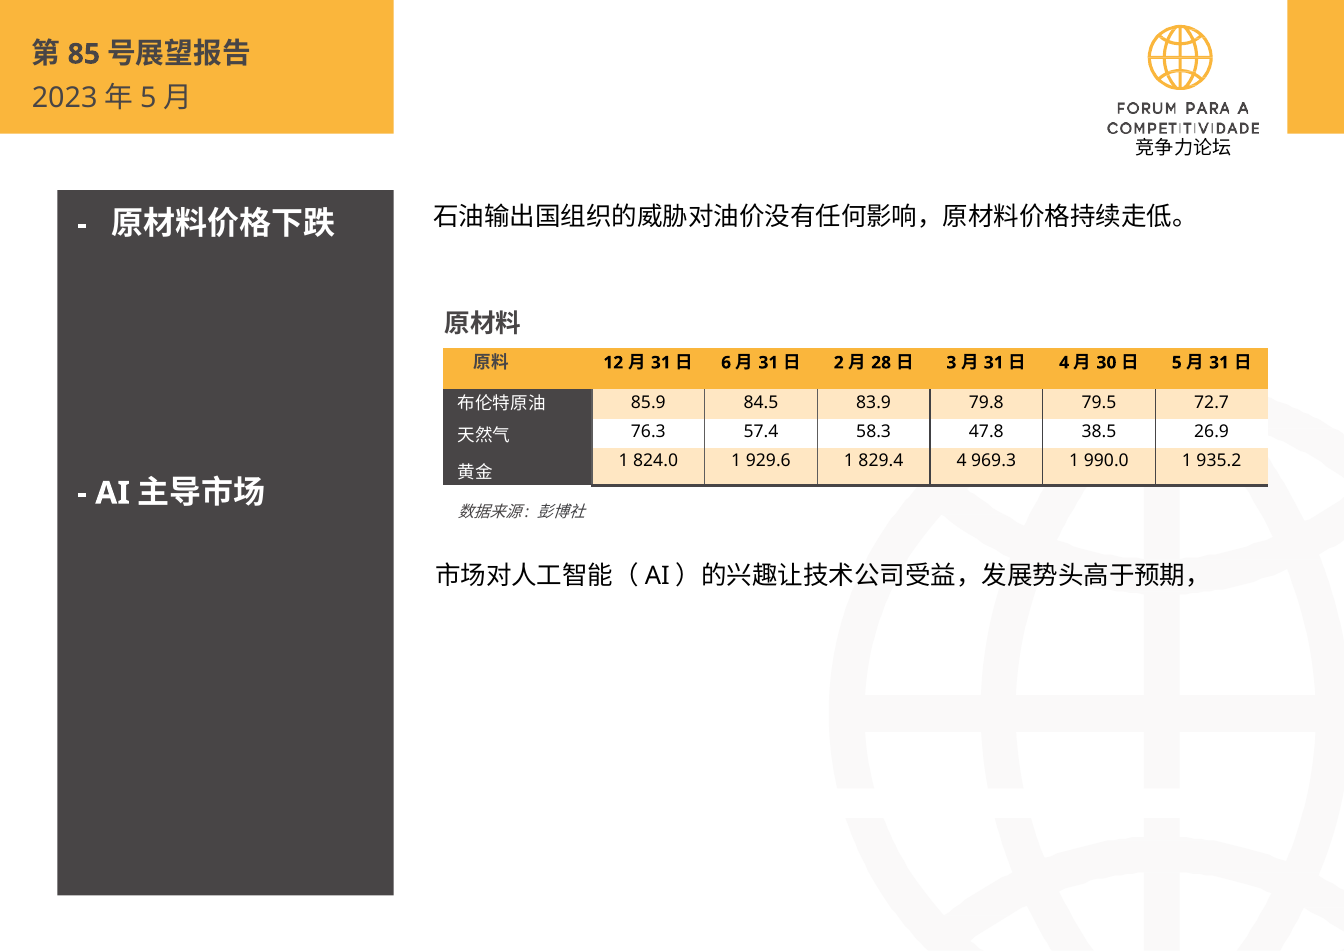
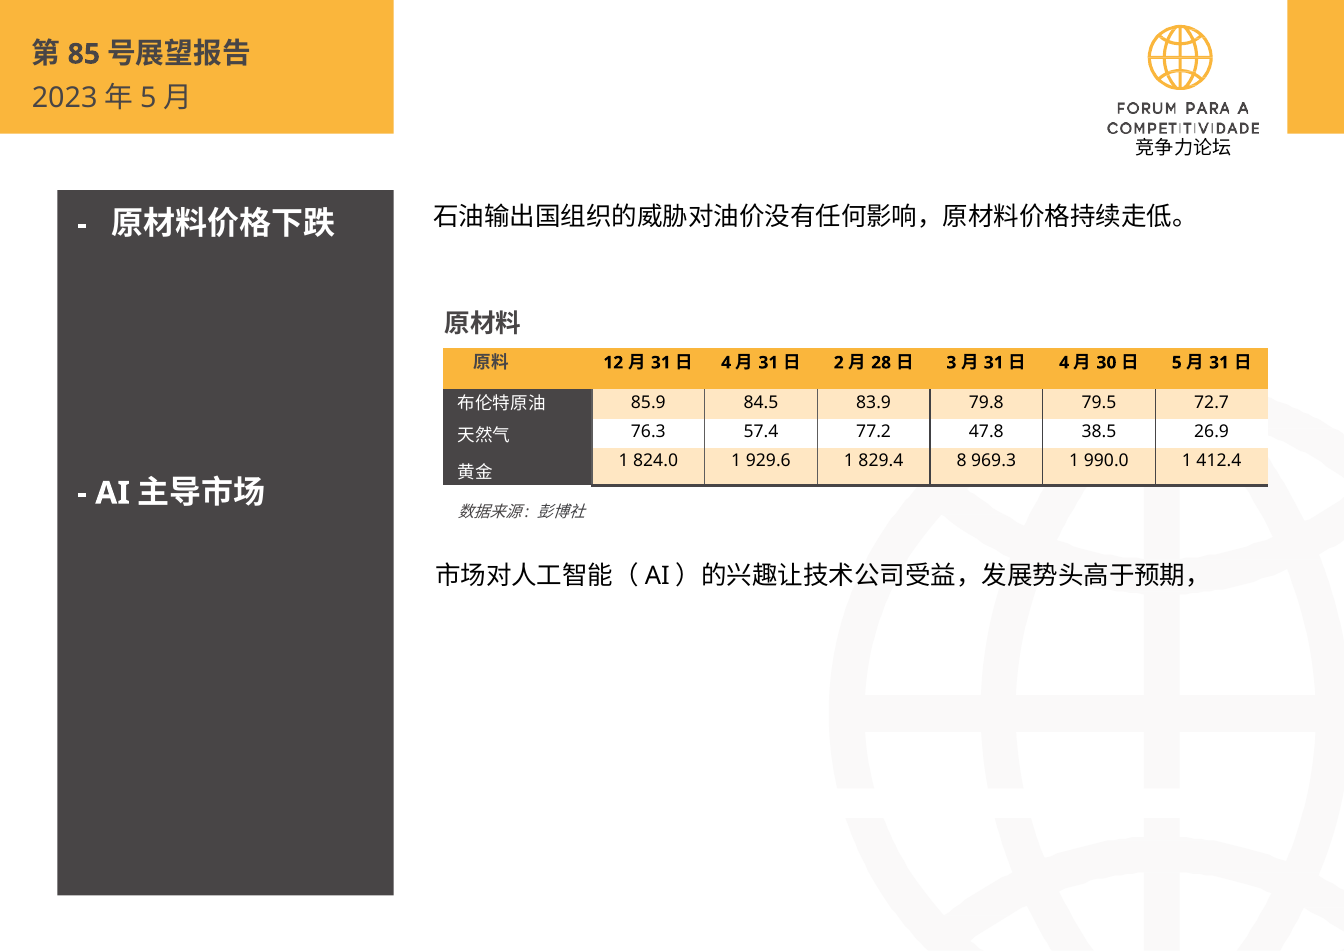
6 at (726, 363): 6 -> 4
58.3: 58.3 -> 77.2
829.4 4: 4 -> 8
935.2: 935.2 -> 412.4
